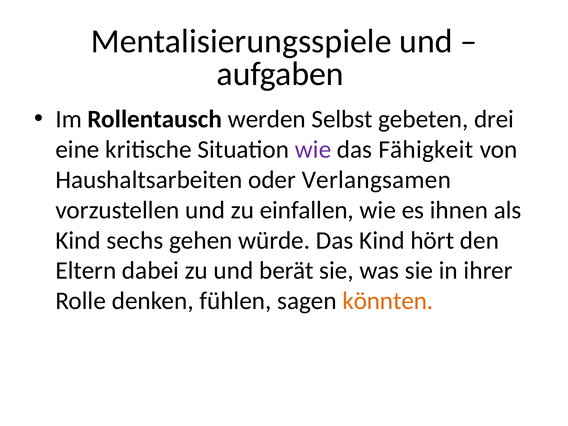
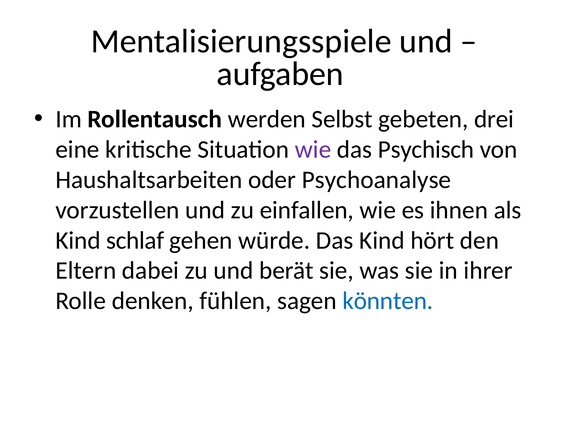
Fähigkeit: Fähigkeit -> Psychisch
Verlangsamen: Verlangsamen -> Psychoanalyse
sechs: sechs -> schlaf
könnten colour: orange -> blue
